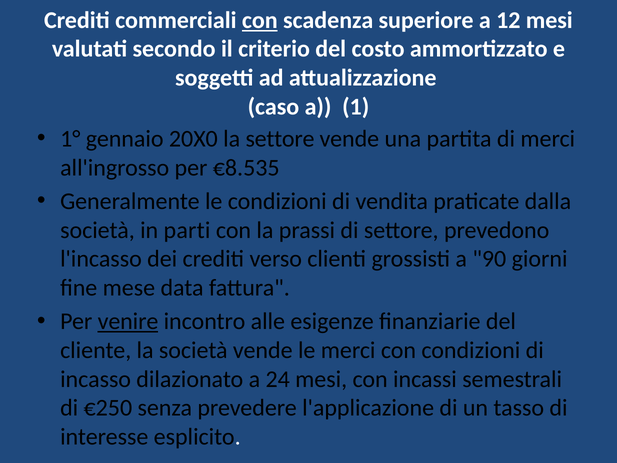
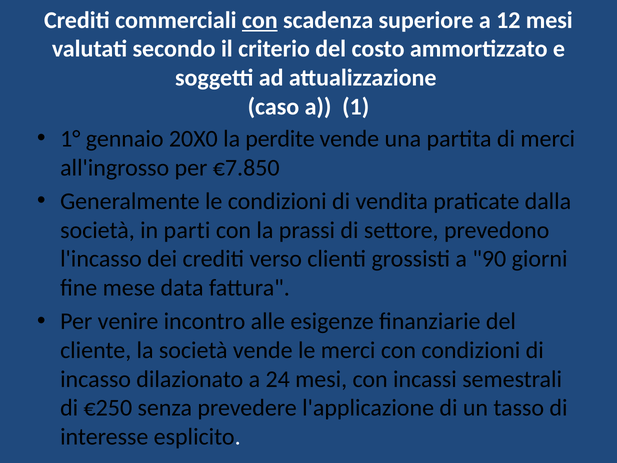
la settore: settore -> perdite
€8.535: €8.535 -> €7.850
venire underline: present -> none
